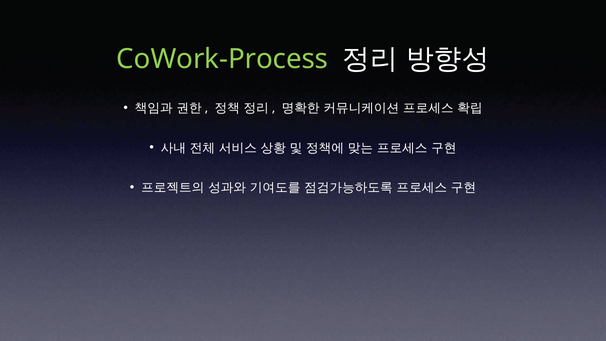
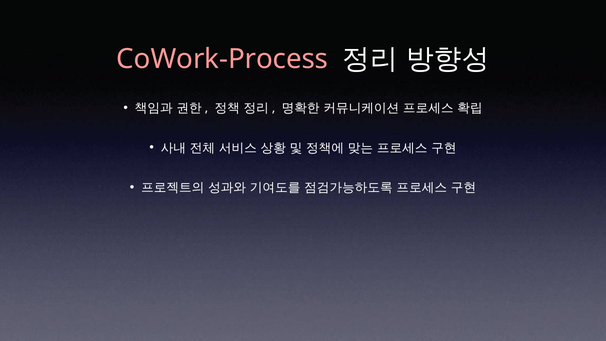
CoWork-Process colour: light green -> pink
